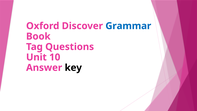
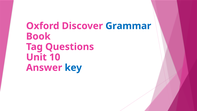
key colour: black -> blue
